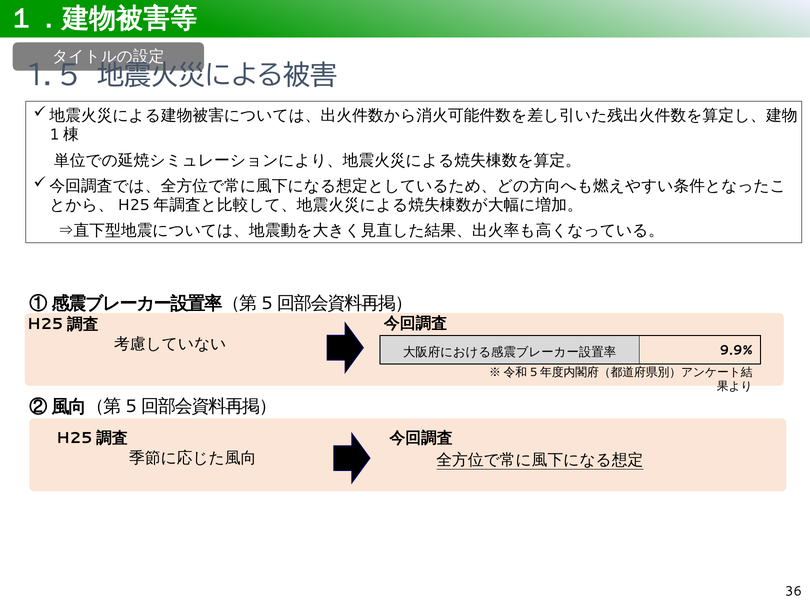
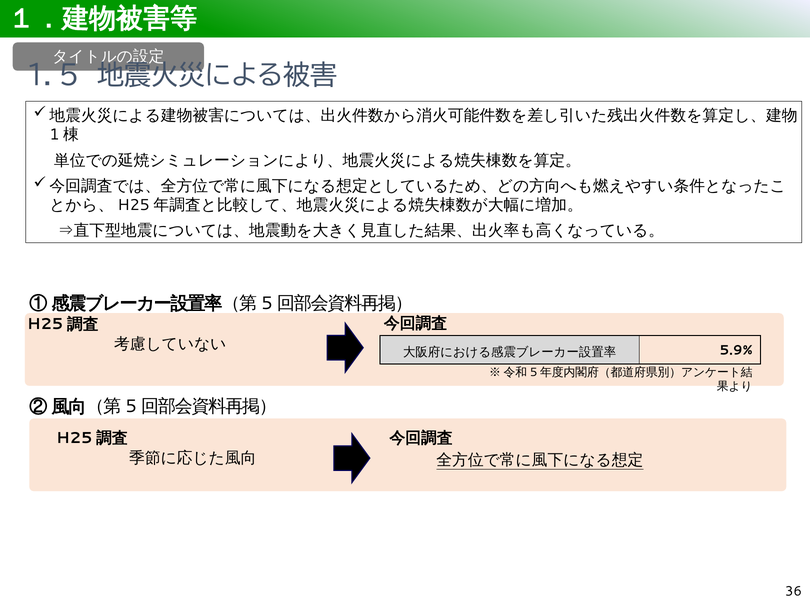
9.9%: 9.9% -> 5.9%
